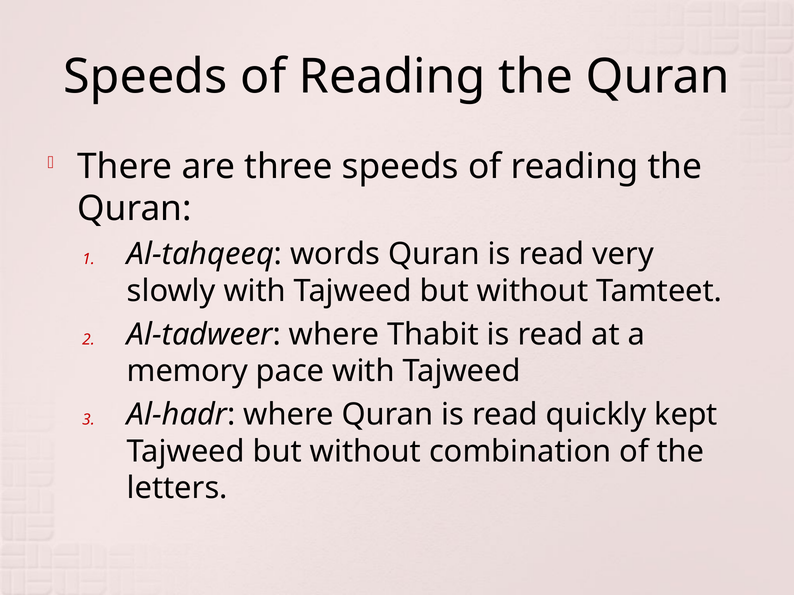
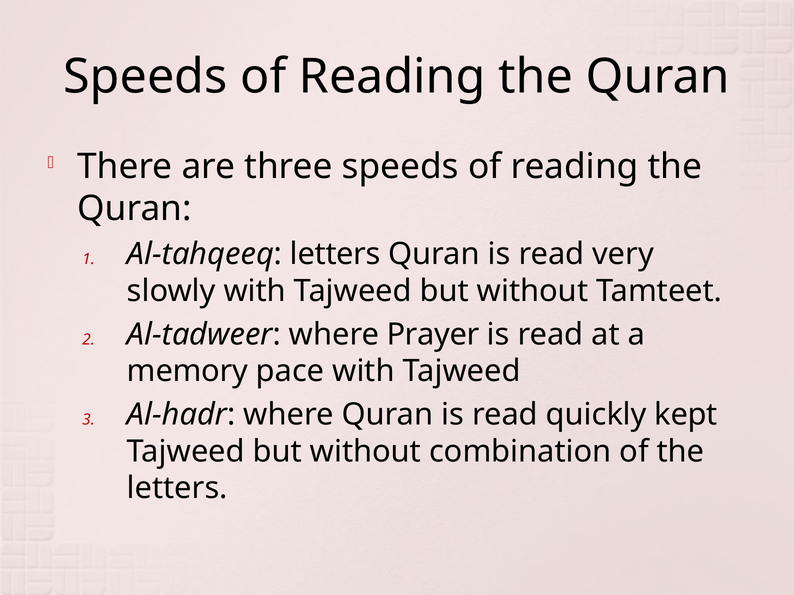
Al-tahqeeq words: words -> letters
Thabit: Thabit -> Prayer
